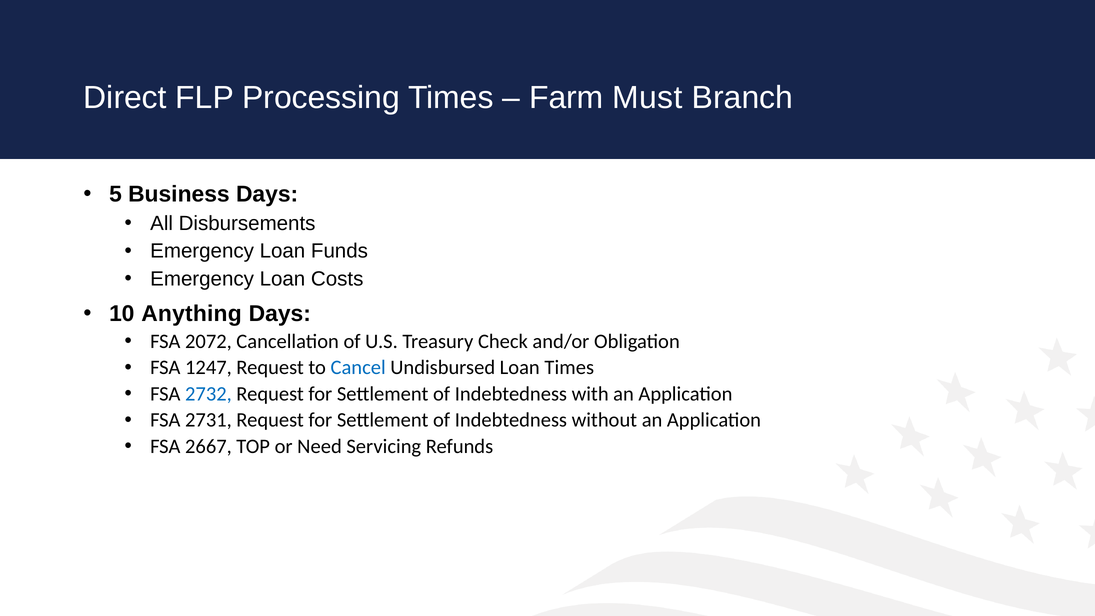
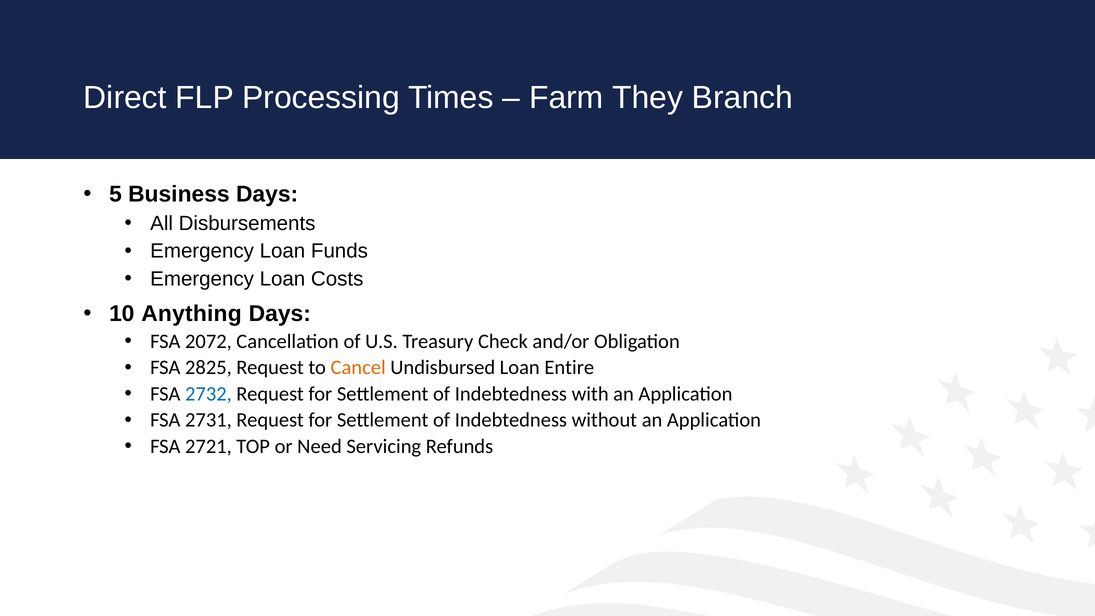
Must: Must -> They
1247: 1247 -> 2825
Cancel colour: blue -> orange
Loan Times: Times -> Entire
2667: 2667 -> 2721
